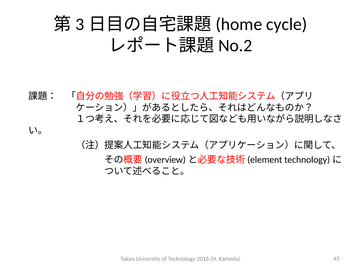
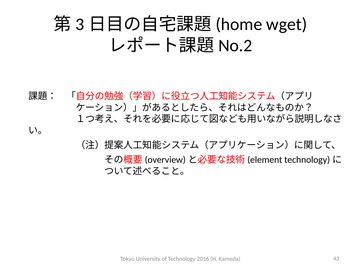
cycle: cycle -> wget
